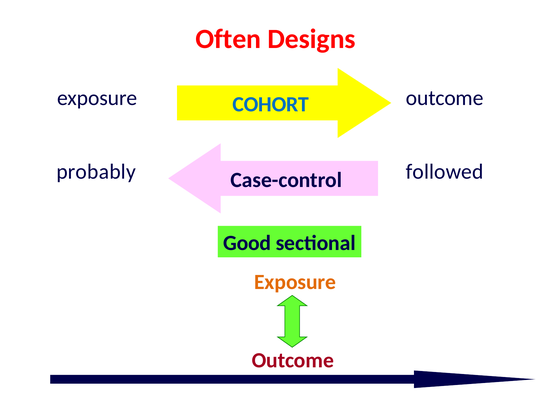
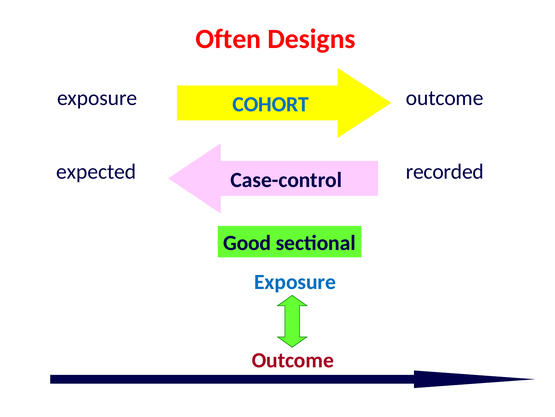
probably: probably -> expected
followed: followed -> recorded
Exposure at (295, 282) colour: orange -> blue
